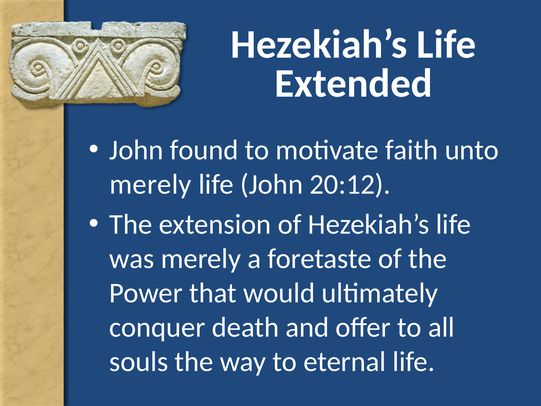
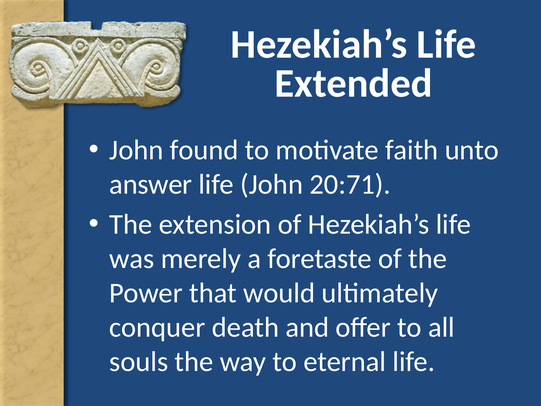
merely at (150, 184): merely -> answer
20:12: 20:12 -> 20:71
